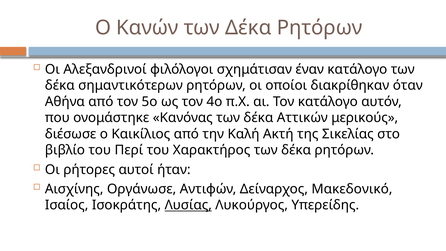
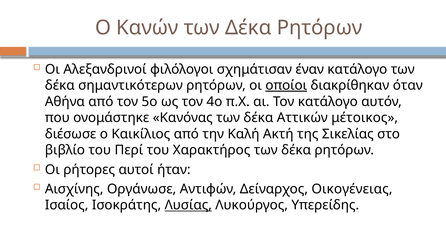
οποίοι underline: none -> present
μερικούς: μερικούς -> μέτοικος
Μακεδονικό: Μακεδονικό -> Οικογένειας
